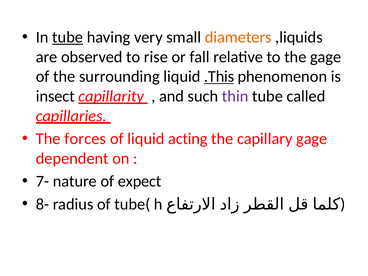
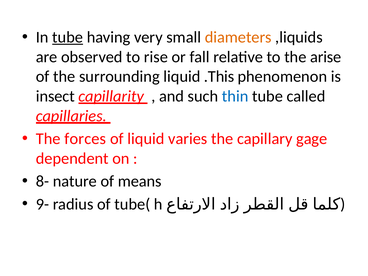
the gage: gage -> arise
.This underline: present -> none
thin colour: purple -> blue
acting: acting -> varies
7-: 7- -> 8-
expect: expect -> means
8-: 8- -> 9-
